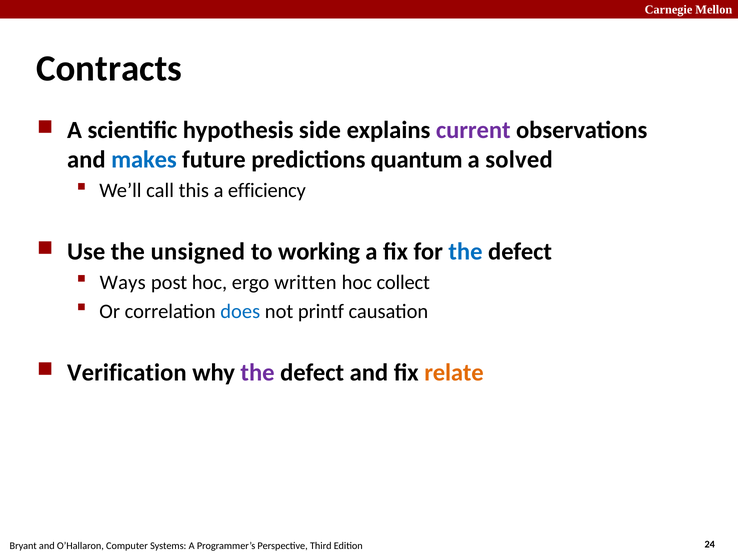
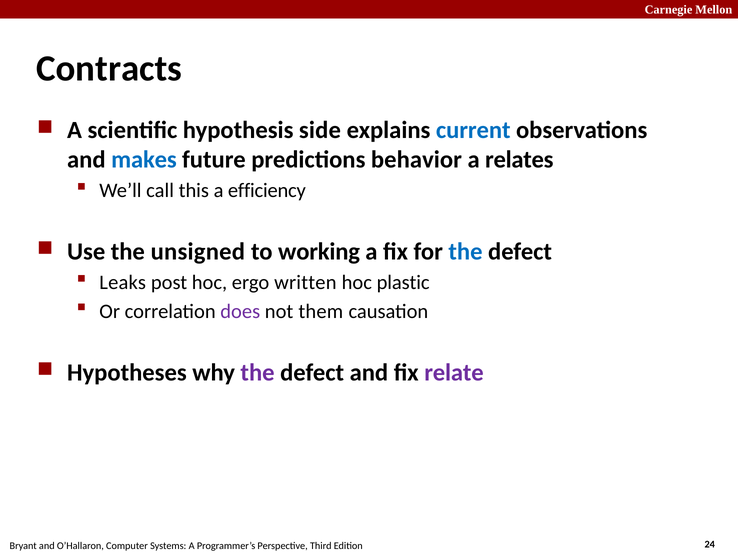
current colour: purple -> blue
quantum: quantum -> behavior
solved: solved -> relates
Ways: Ways -> Leaks
collect: collect -> plastic
does colour: blue -> purple
printf: printf -> them
Verification: Verification -> Hypotheses
relate colour: orange -> purple
